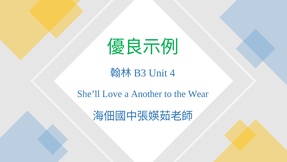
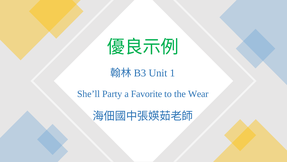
4: 4 -> 1
Love: Love -> Party
Another: Another -> Favorite
